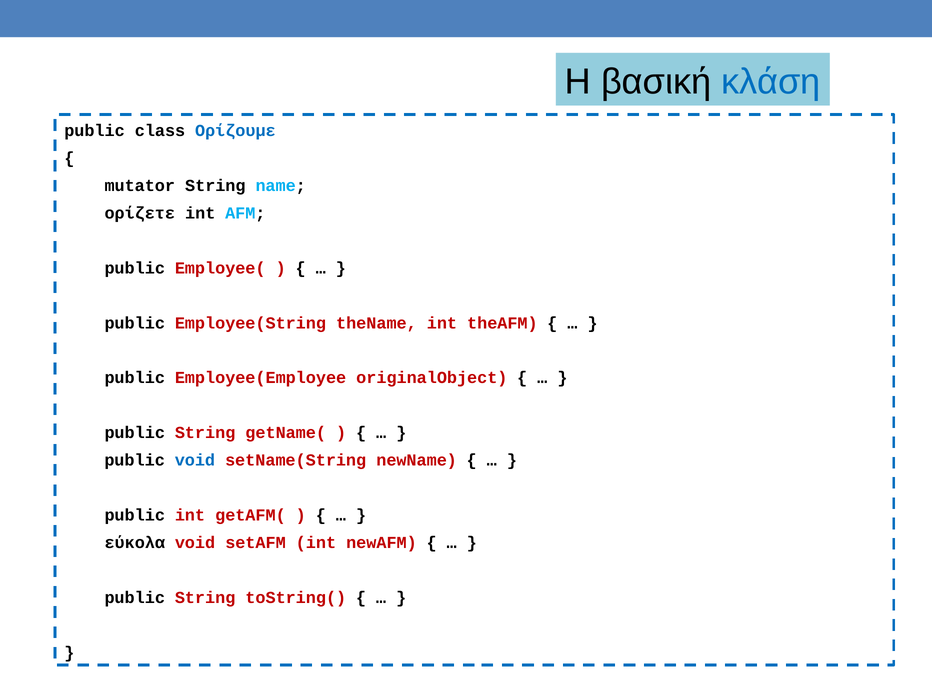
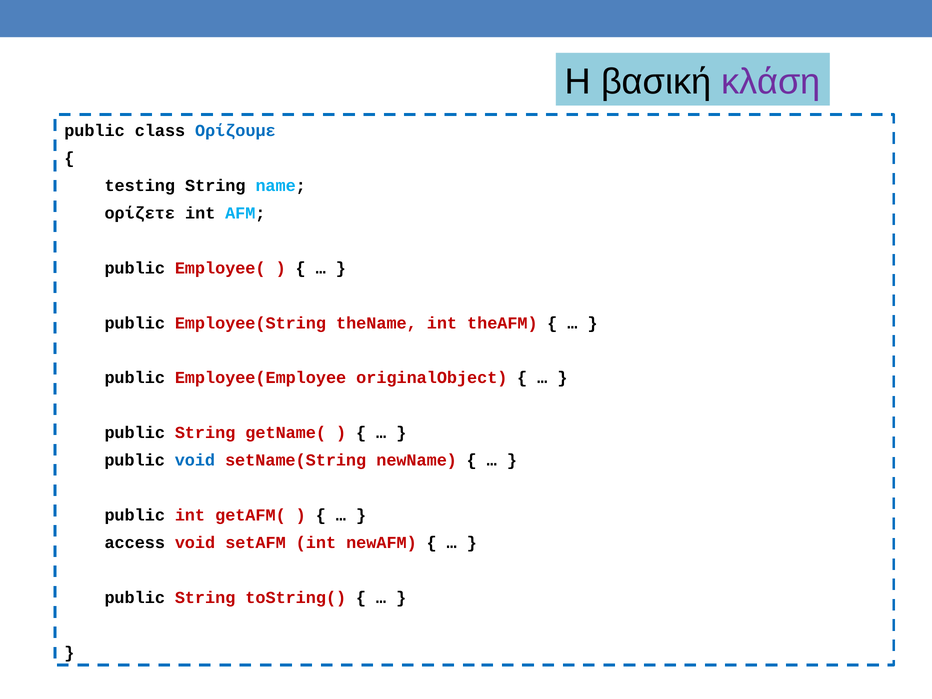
κλάση colour: blue -> purple
mutator: mutator -> testing
εύκολα: εύκολα -> access
